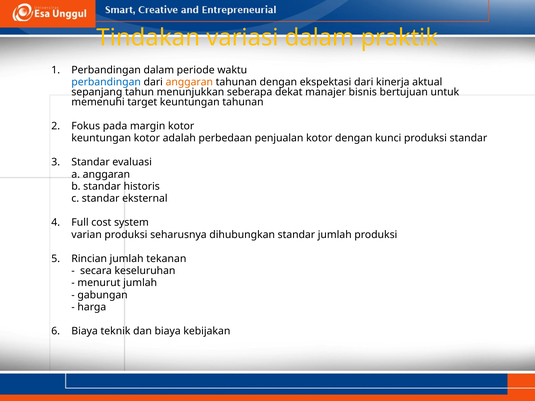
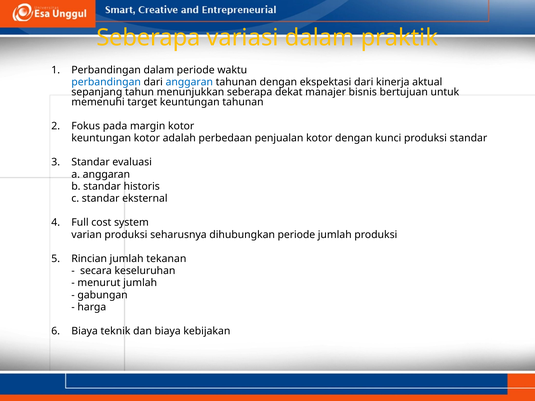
Tindakan at (148, 38): Tindakan -> Seberapa
anggaran at (189, 82) colour: orange -> blue
dihubungkan standar: standar -> periode
